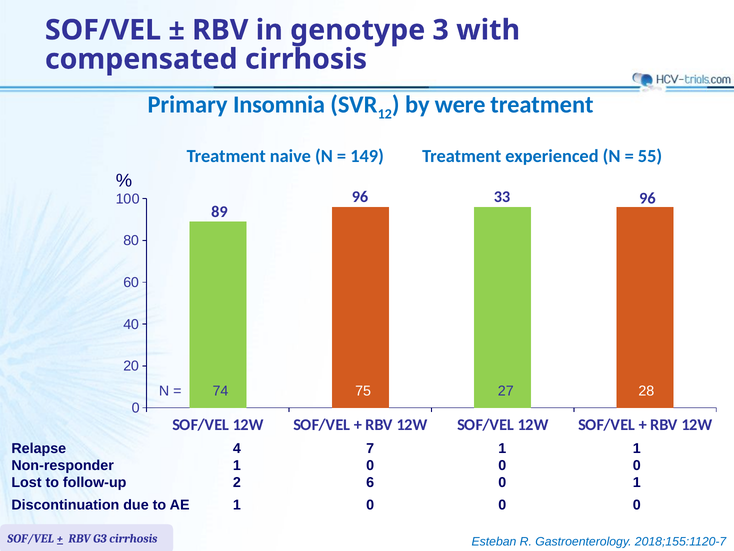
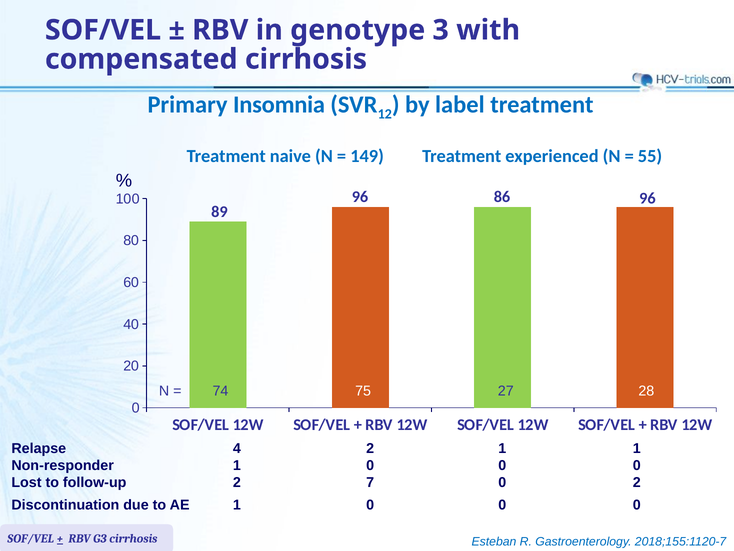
were: were -> label
33: 33 -> 86
4 7: 7 -> 2
6: 6 -> 7
0 1: 1 -> 2
